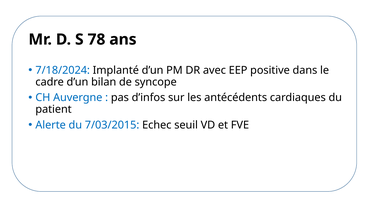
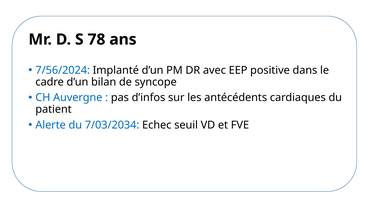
7/18/2024: 7/18/2024 -> 7/56/2024
7/03/2015: 7/03/2015 -> 7/03/2034
